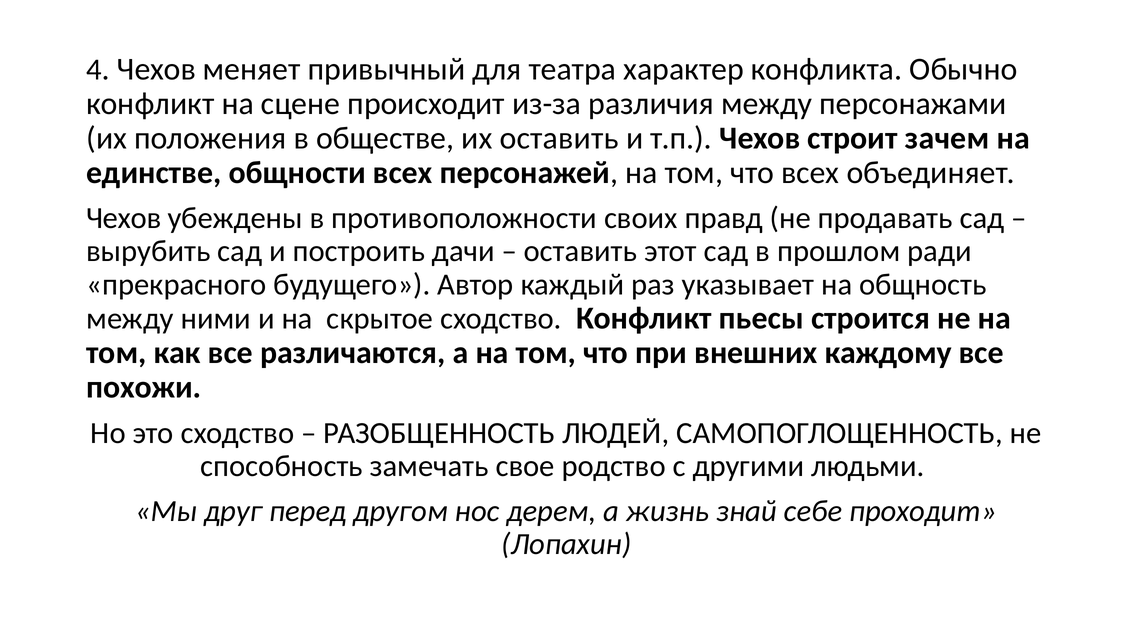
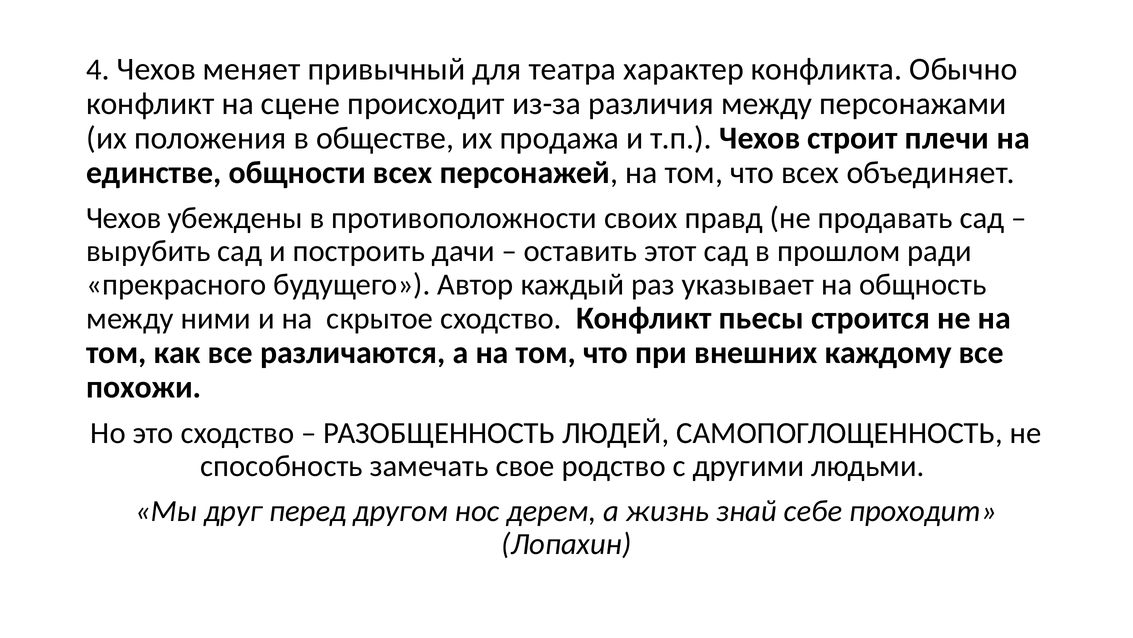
их оставить: оставить -> продажа
зачем: зачем -> плечи
